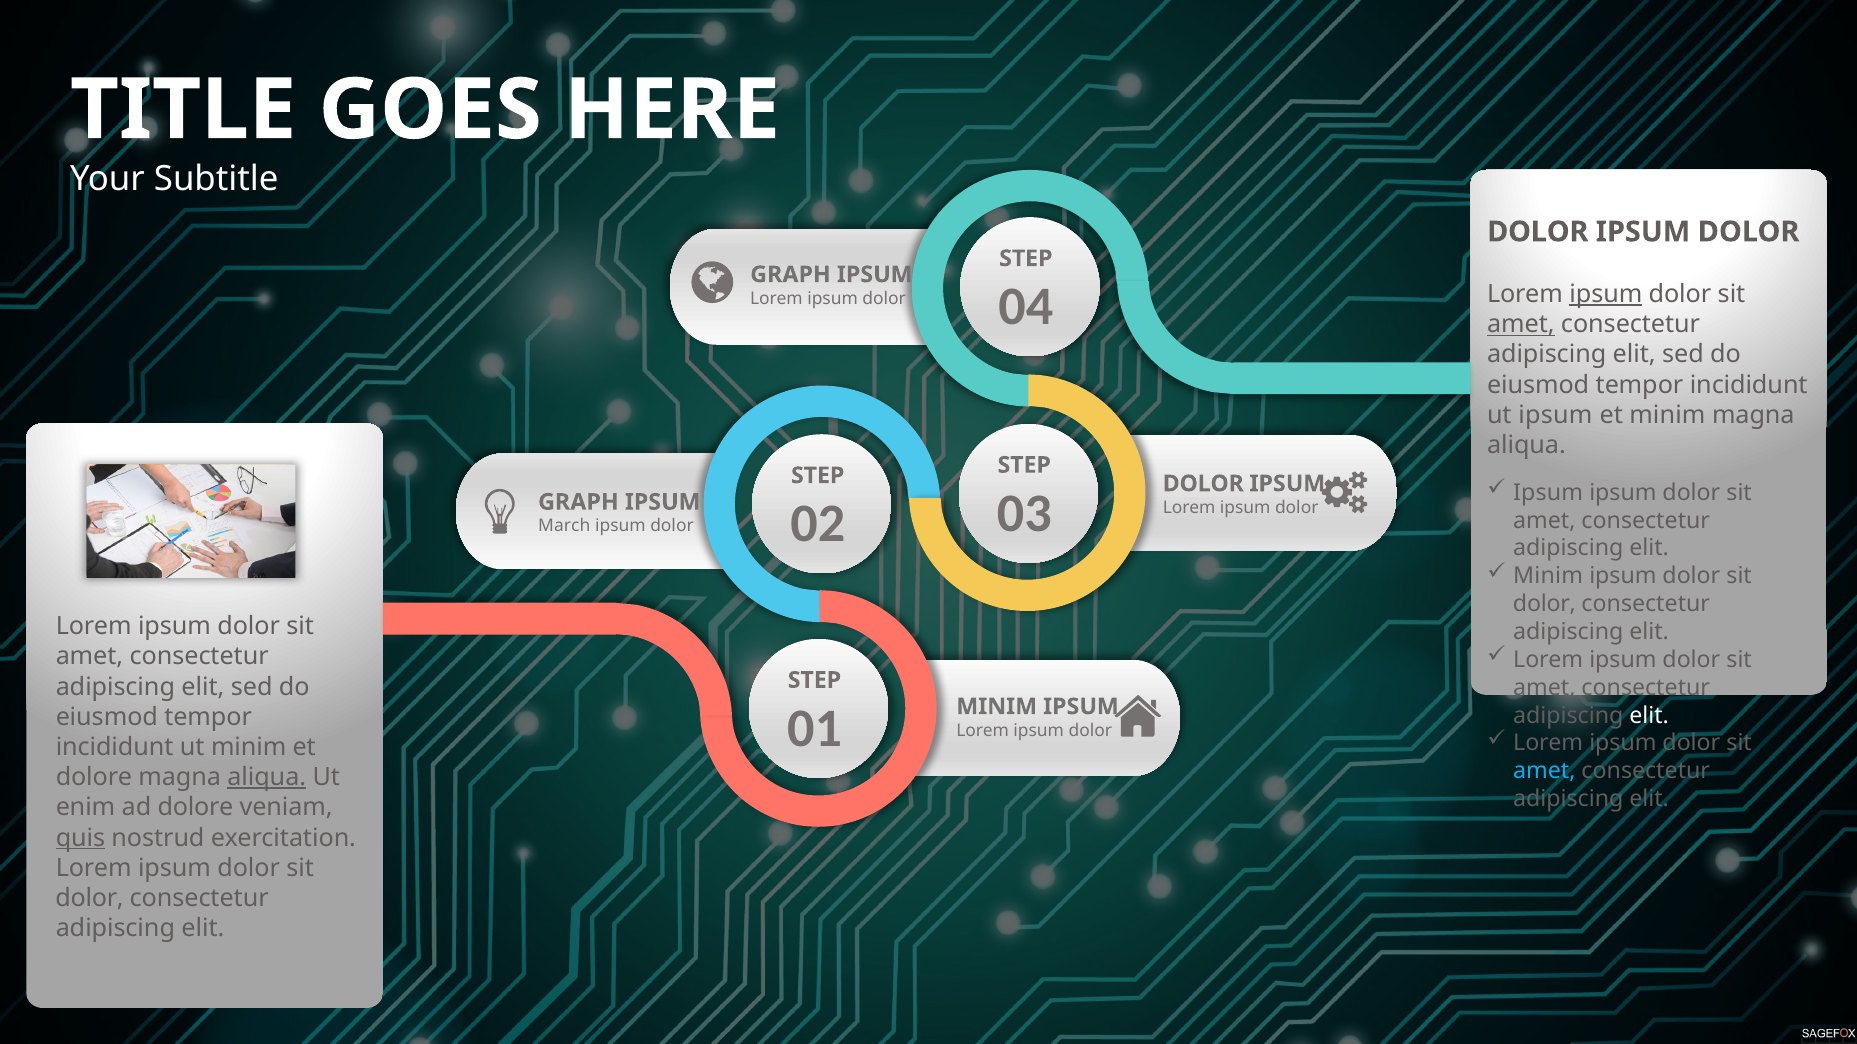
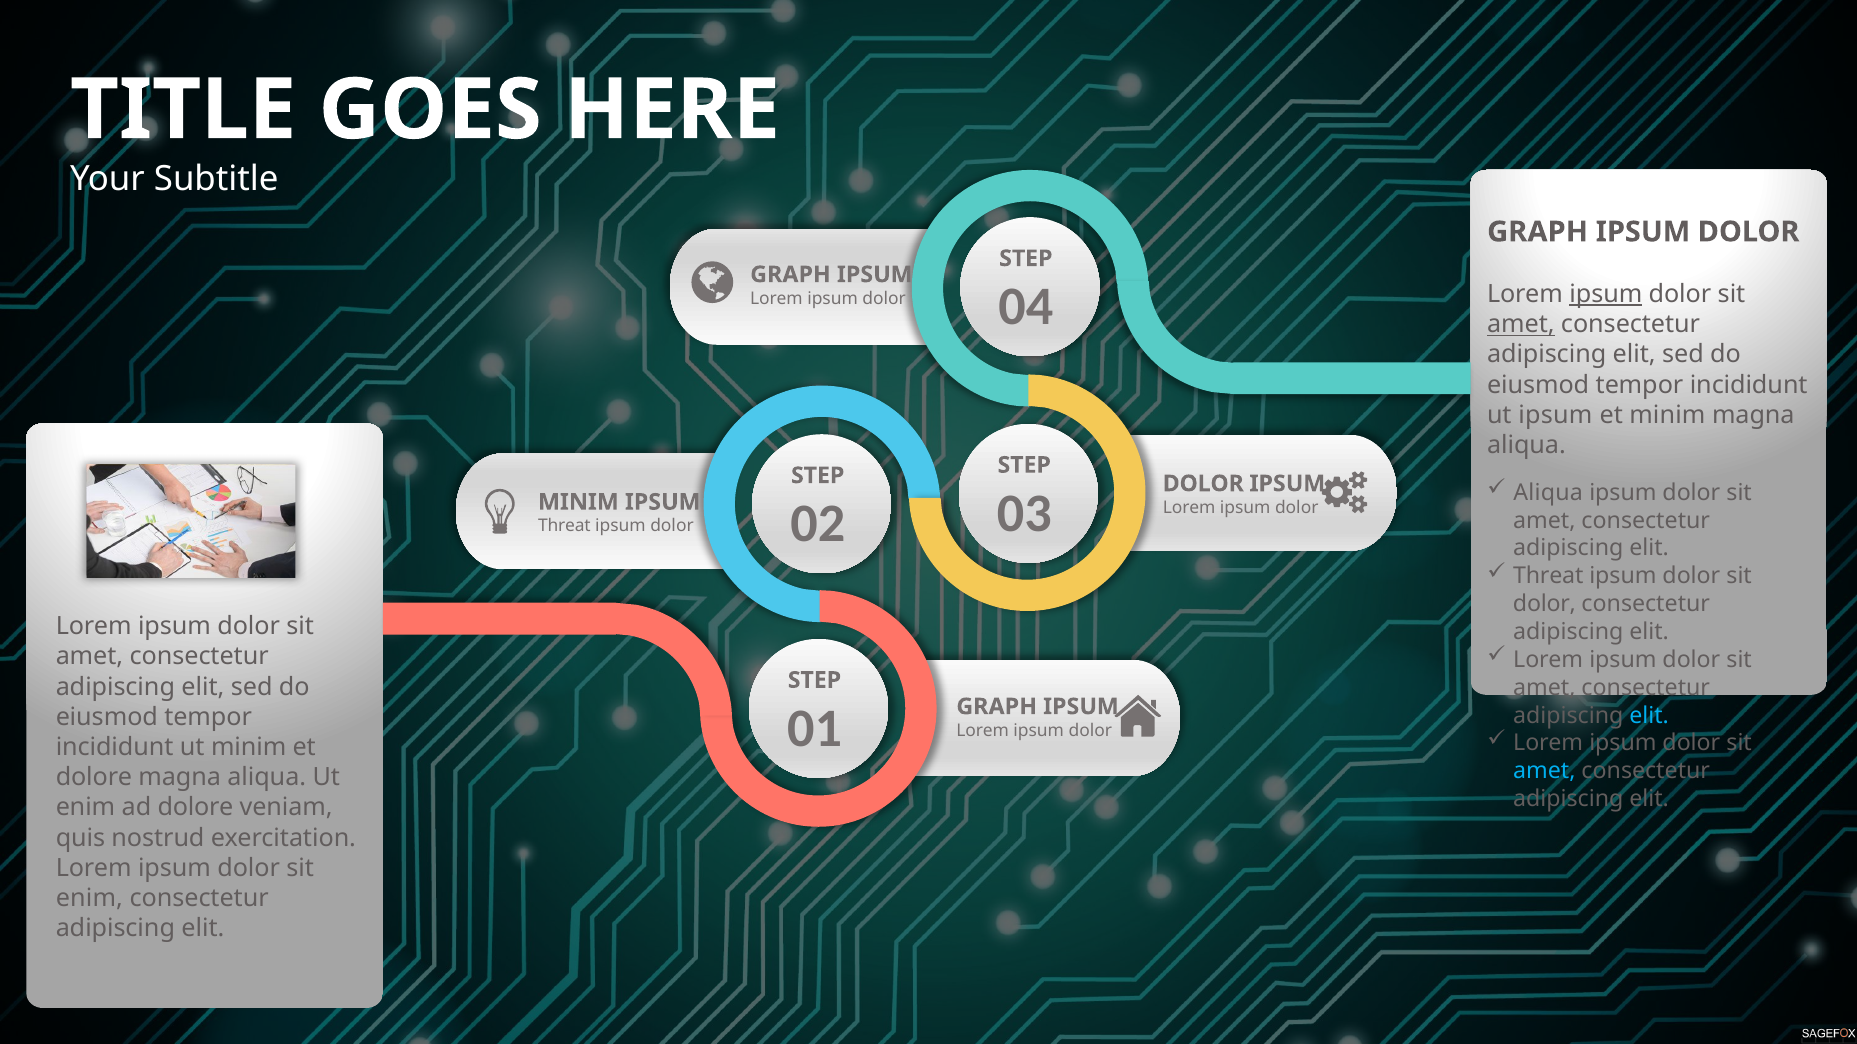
DOLOR at (1538, 232): DOLOR -> GRAPH
Ipsum at (1548, 493): Ipsum -> Aliqua
GRAPH at (578, 502): GRAPH -> MINIM
March at (564, 526): March -> Threat
Minim at (1548, 576): Minim -> Threat
MINIM at (997, 707): MINIM -> GRAPH
elit at (1649, 716) colour: white -> light blue
aliqua at (267, 778) underline: present -> none
quis underline: present -> none
dolor at (90, 899): dolor -> enim
